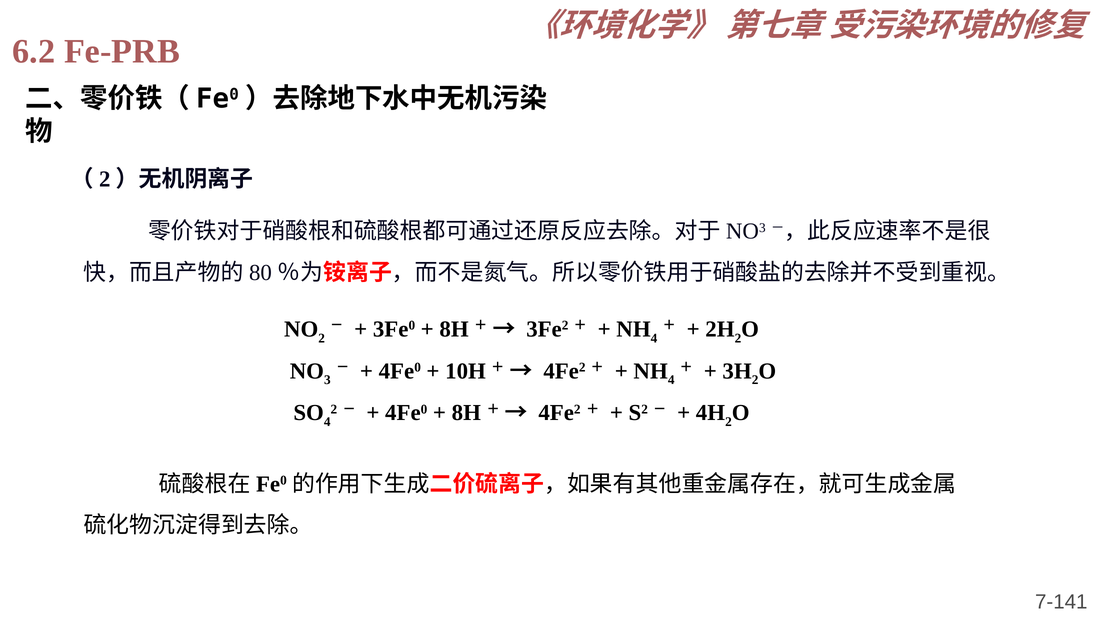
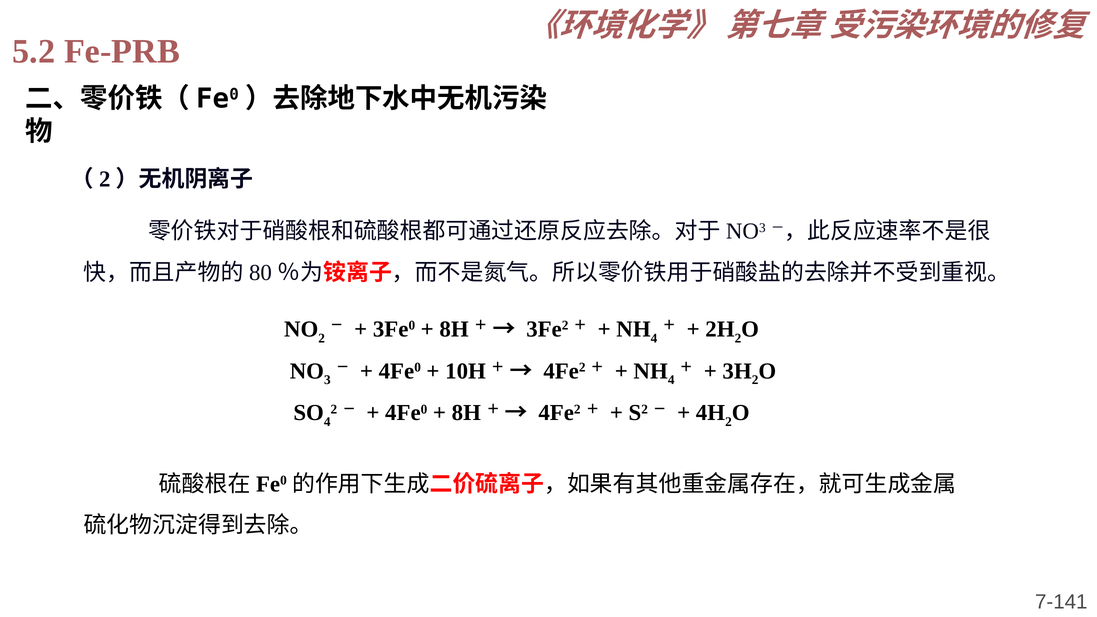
6.2: 6.2 -> 5.2
